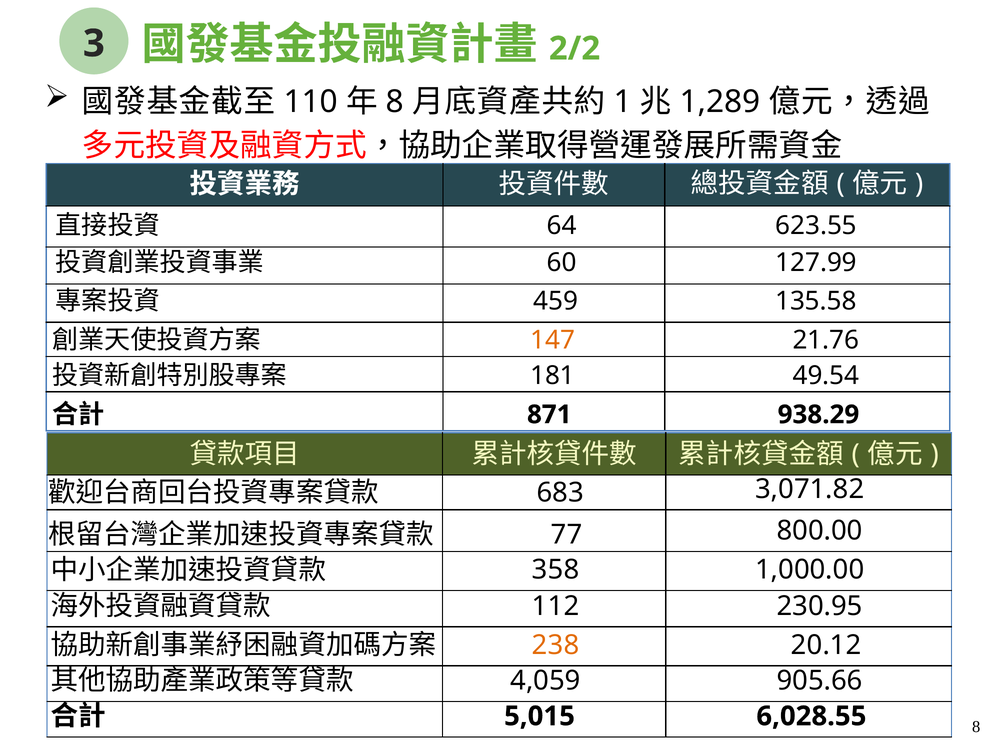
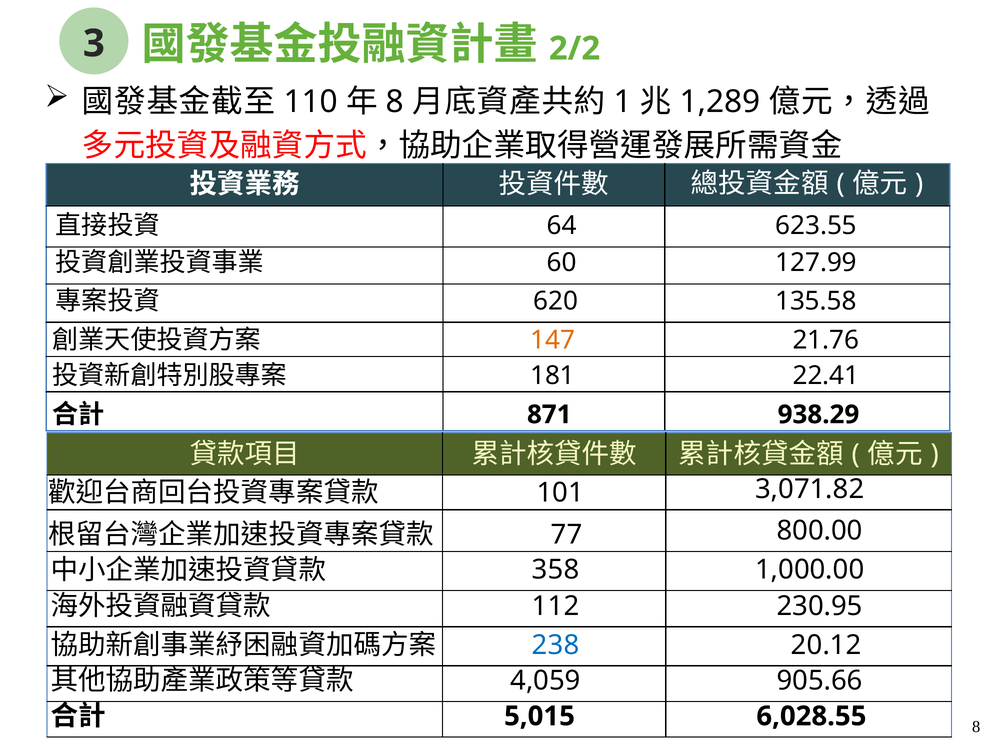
459: 459 -> 620
49.54: 49.54 -> 22.41
683: 683 -> 101
238 colour: orange -> blue
